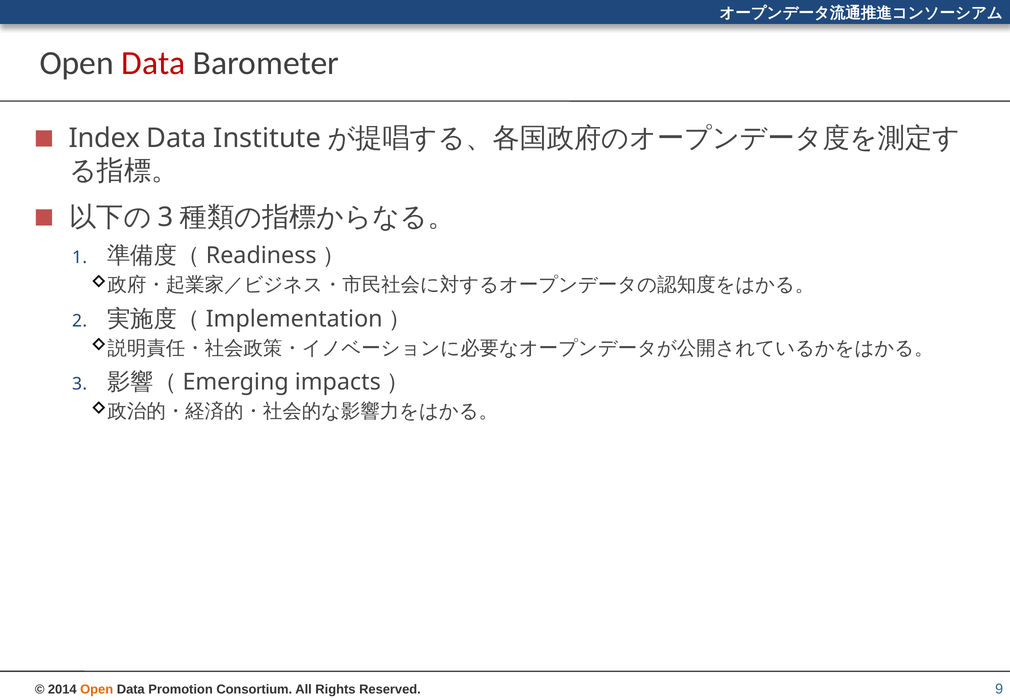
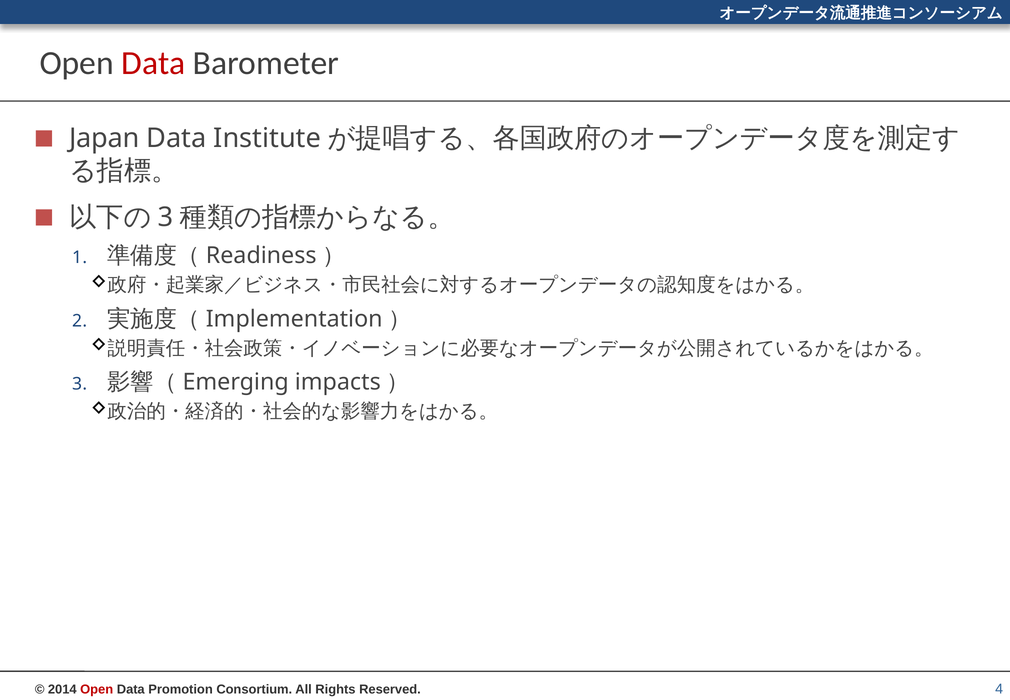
Index: Index -> Japan
Open at (97, 689) colour: orange -> red
9: 9 -> 4
